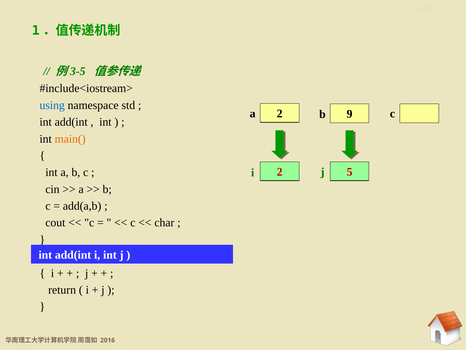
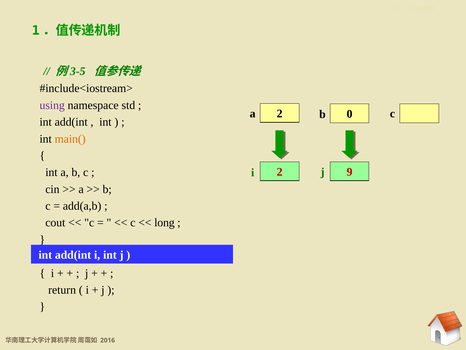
using colour: blue -> purple
9: 9 -> 0
5: 5 -> 9
char: char -> long
